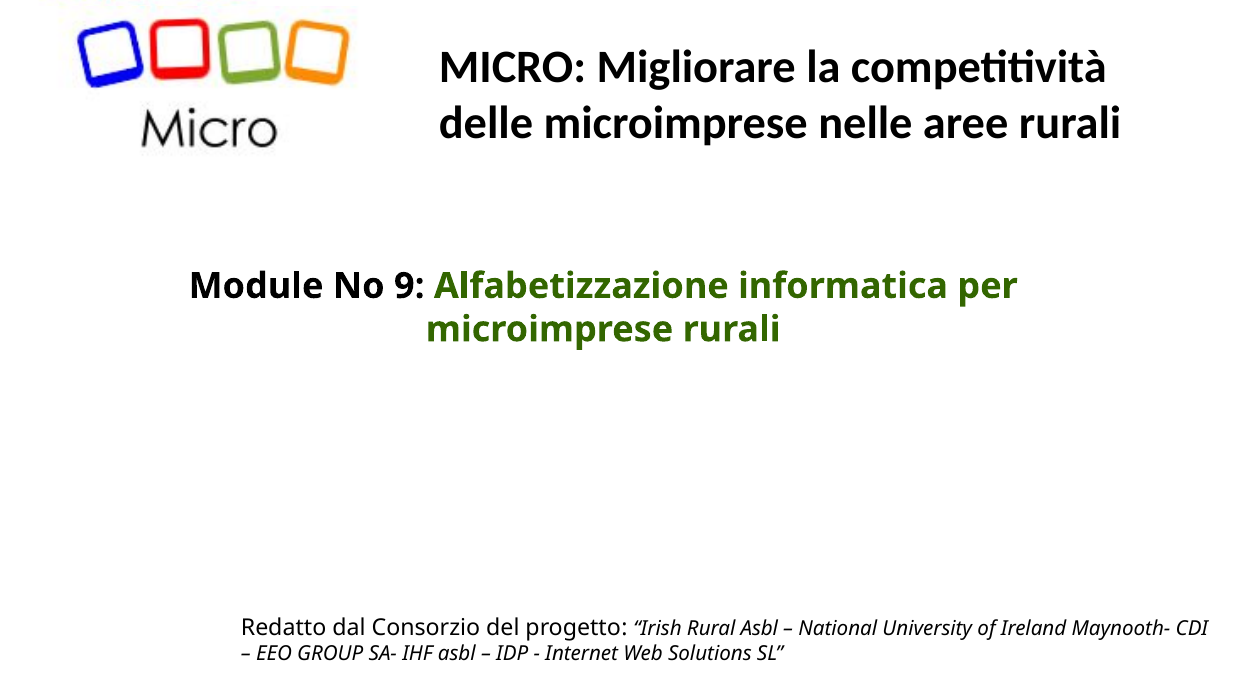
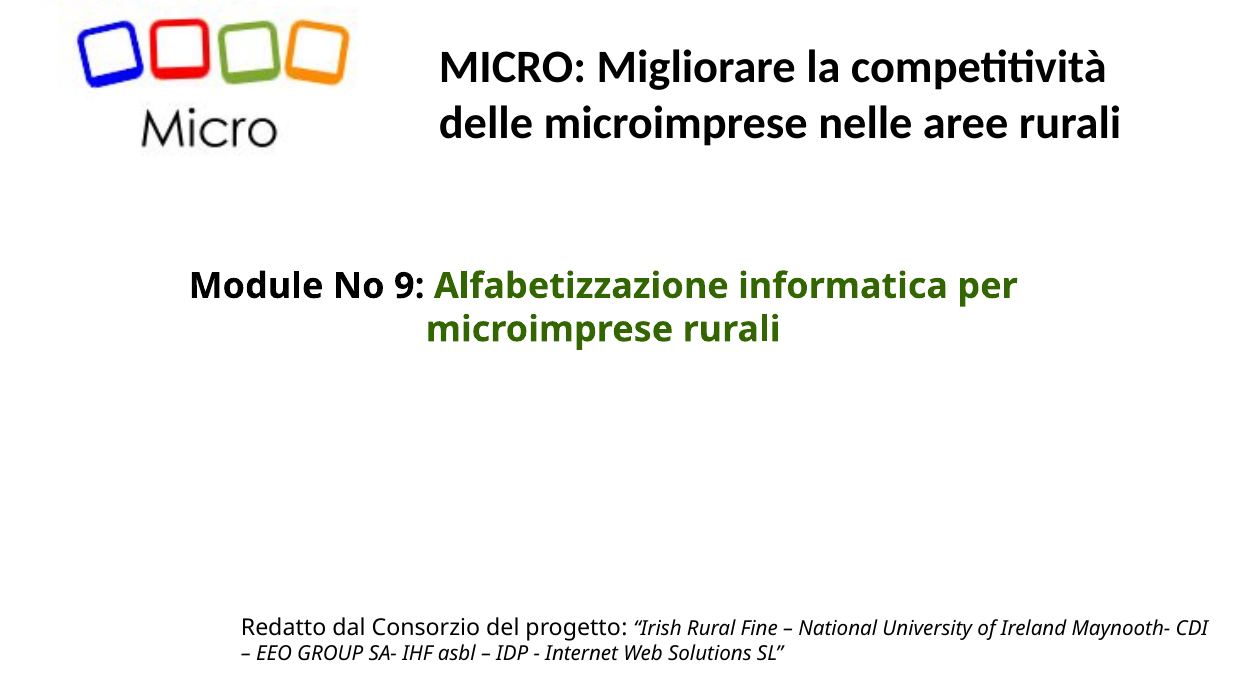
Rural Asbl: Asbl -> Fine
